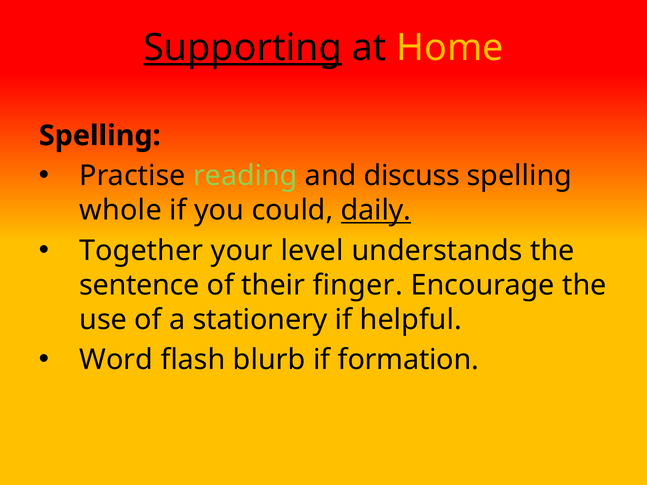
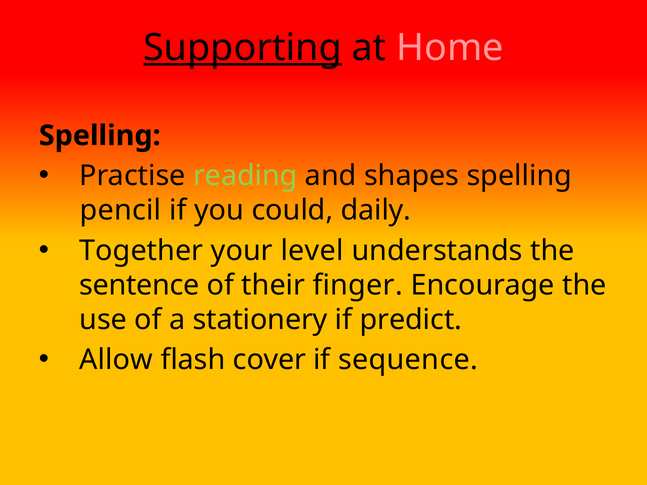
Home colour: yellow -> pink
discuss: discuss -> shapes
whole: whole -> pencil
daily underline: present -> none
helpful: helpful -> predict
Word: Word -> Allow
blurb: blurb -> cover
formation: formation -> sequence
